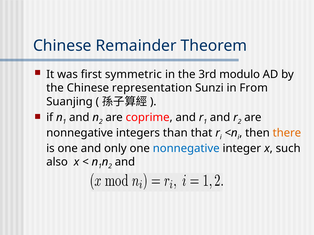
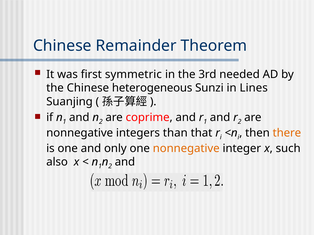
modulo: modulo -> needed
representation: representation -> heterogeneous
From: From -> Lines
nonnegative at (186, 149) colour: blue -> orange
